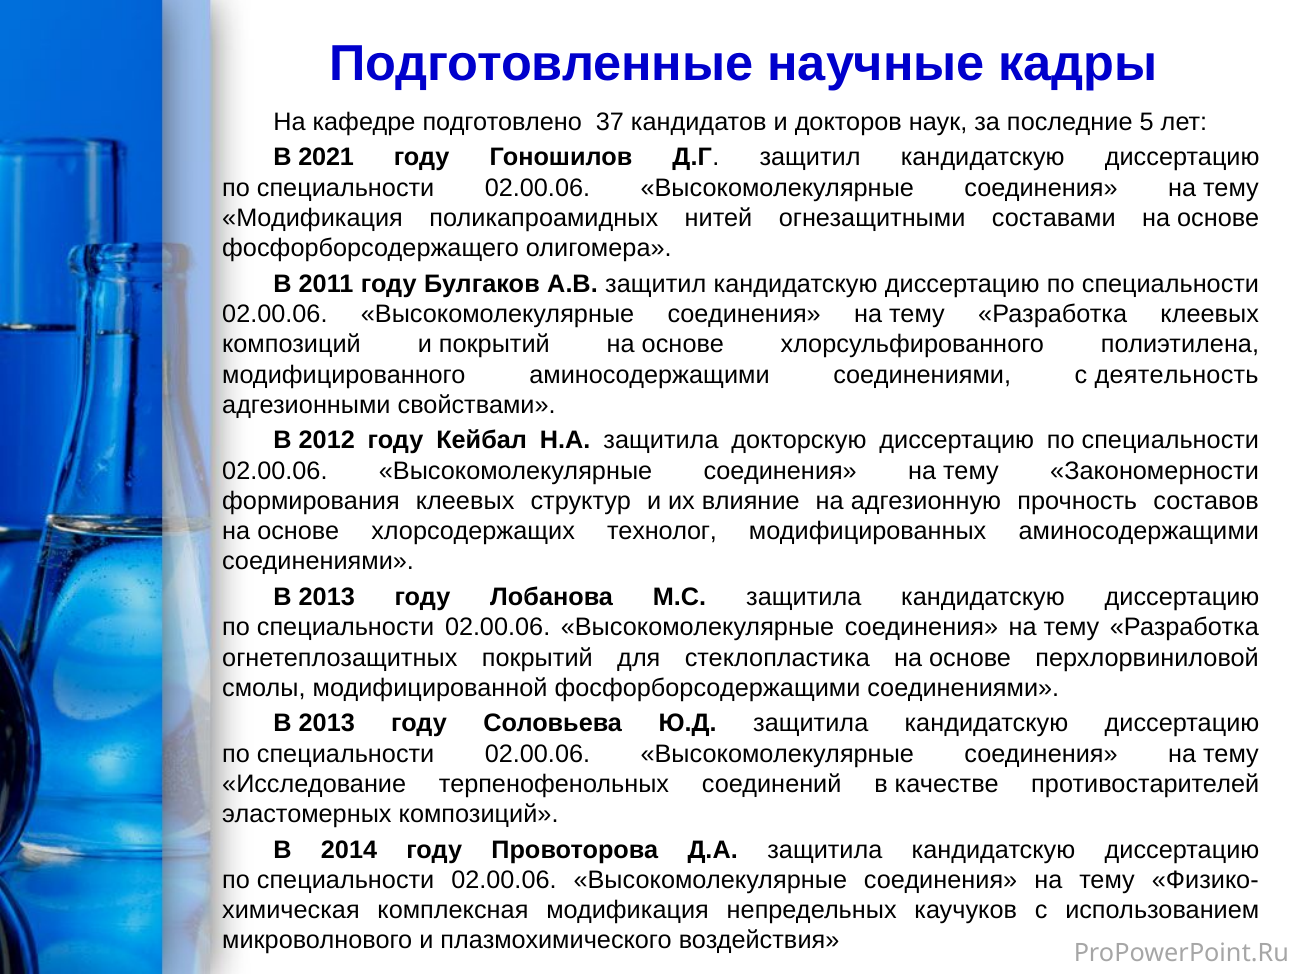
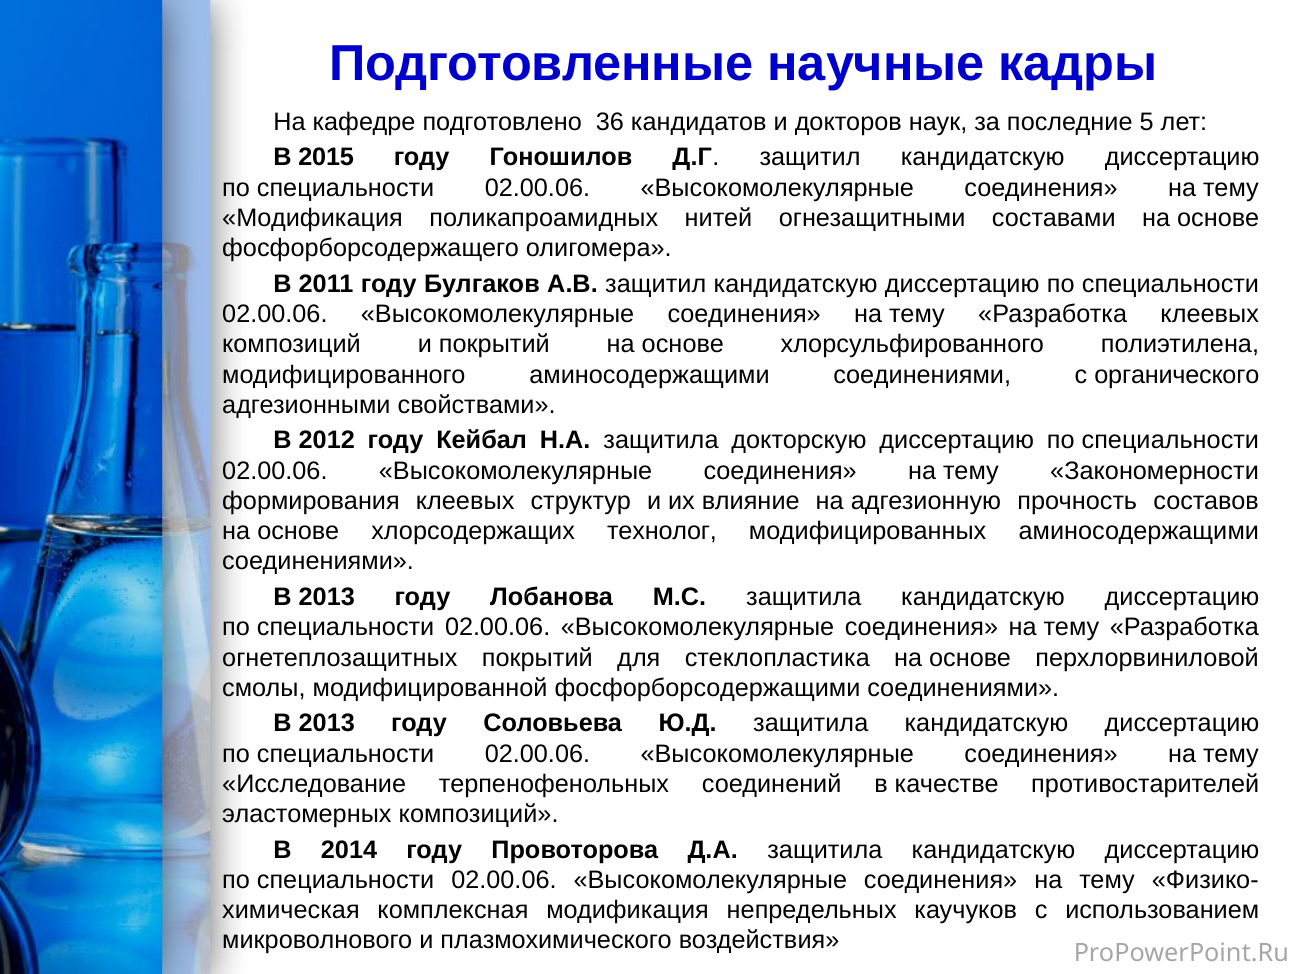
37: 37 -> 36
2021: 2021 -> 2015
деятельность: деятельность -> органического
